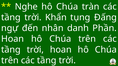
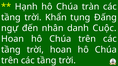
Nghe: Nghe -> Hạnh
Phần: Phần -> Cuộc
